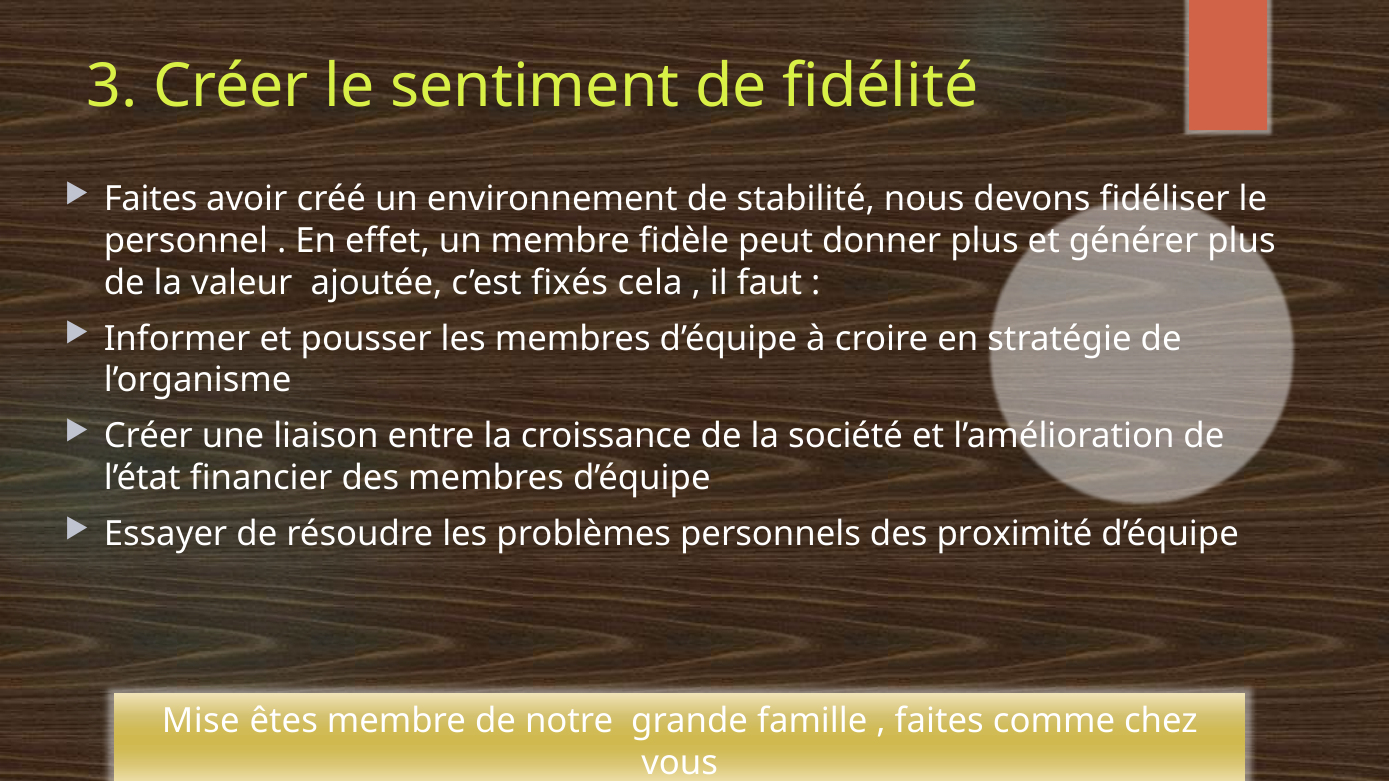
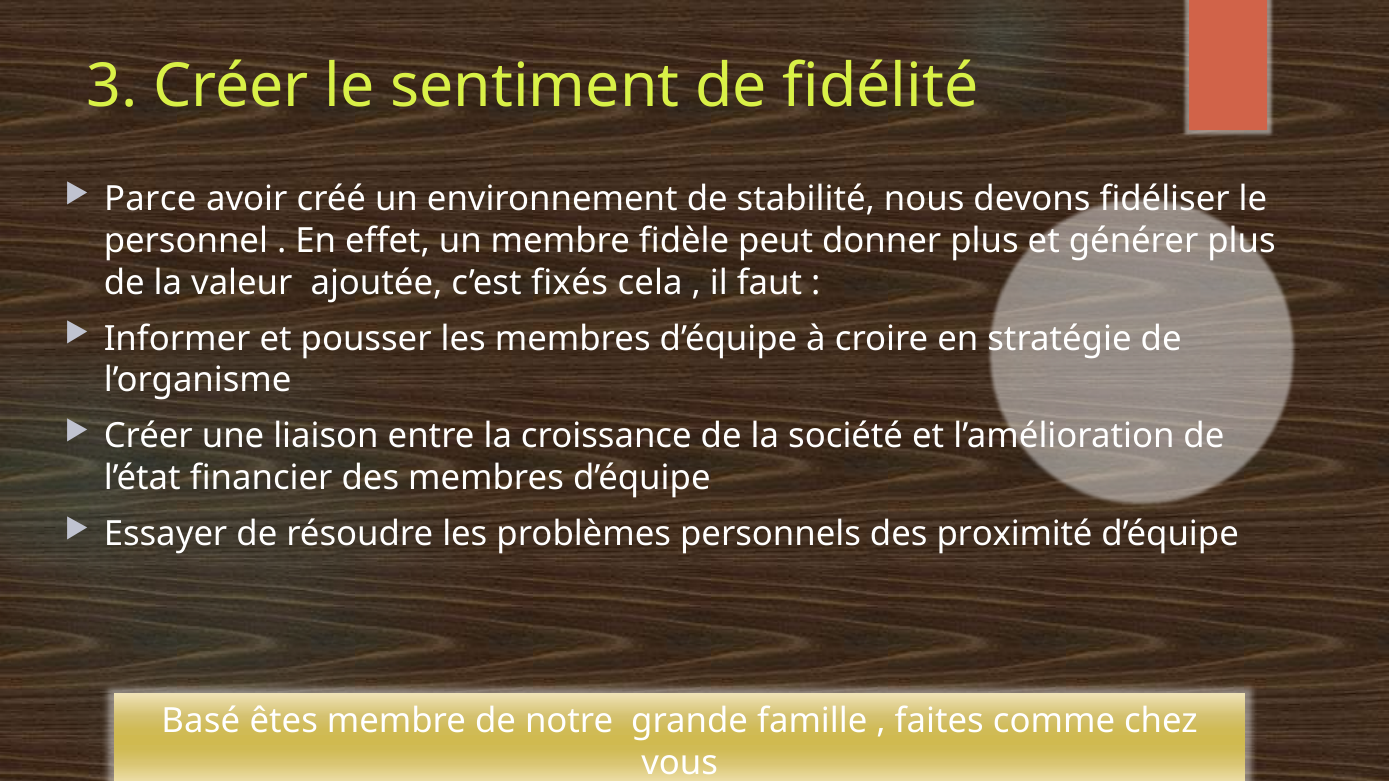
Faites at (151, 199): Faites -> Parce
Mise: Mise -> Basé
